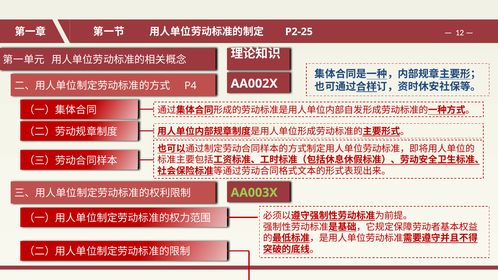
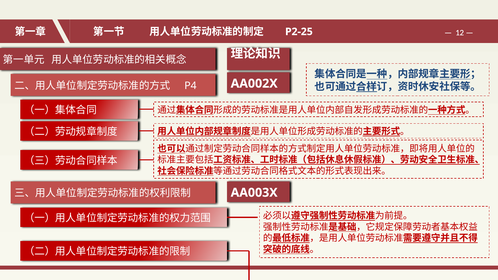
AA003X colour: light green -> white
